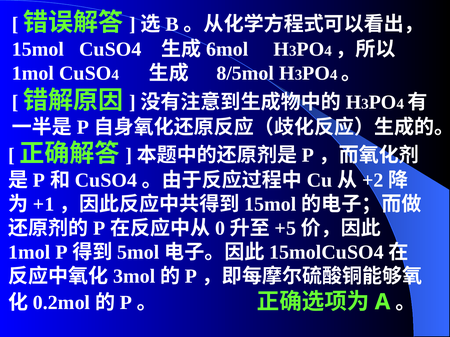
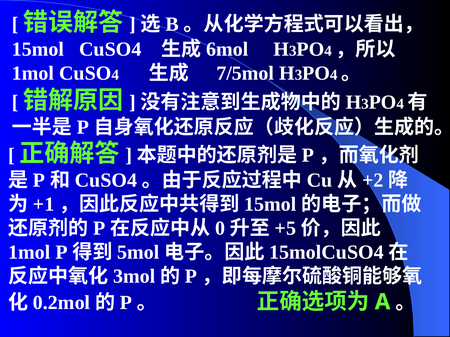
8/5mol: 8/5mol -> 7/5mol
